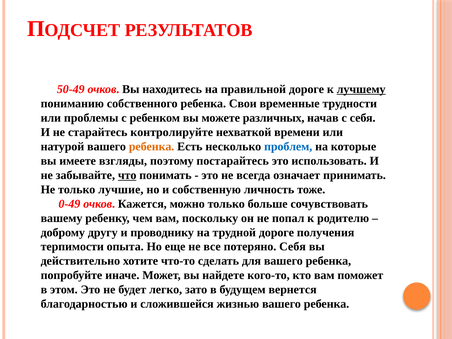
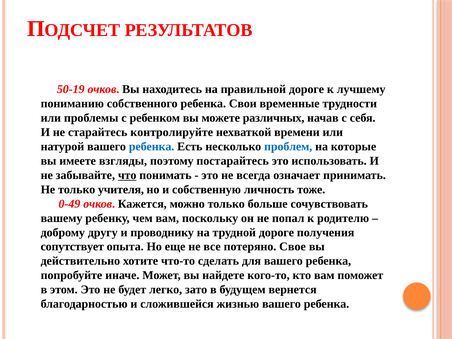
50-49: 50-49 -> 50-19
лучшему underline: present -> none
ребенка at (152, 147) colour: orange -> blue
лучшие: лучшие -> учителя
терпимости: терпимости -> сопутствует
потеряно Себя: Себя -> Свое
